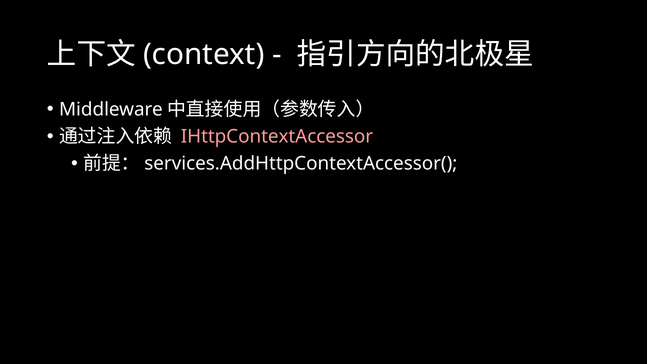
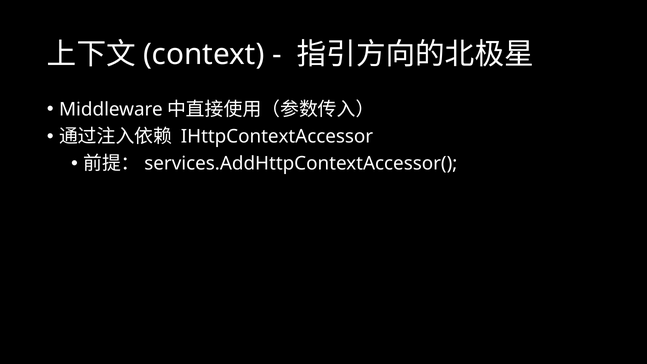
IHttpContextAccessor colour: pink -> white
